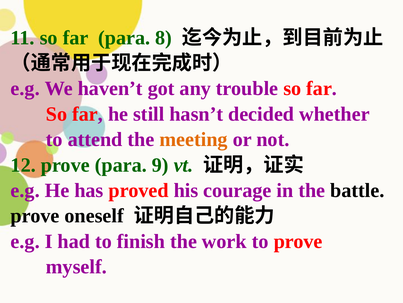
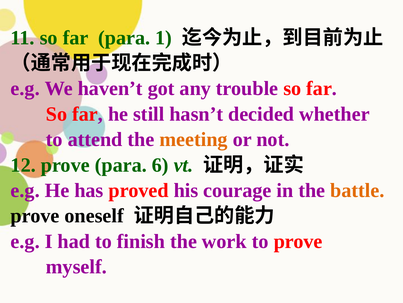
8: 8 -> 1
9: 9 -> 6
battle colour: black -> orange
